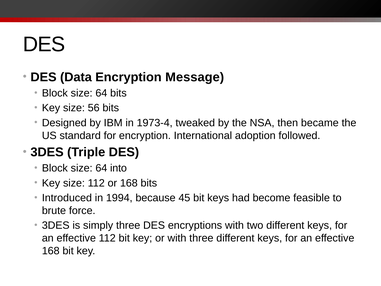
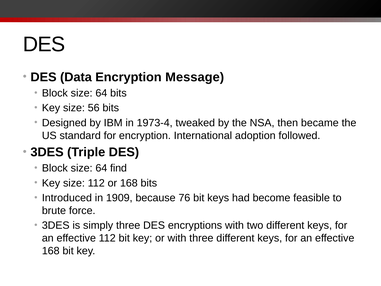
into: into -> find
1994: 1994 -> 1909
45: 45 -> 76
